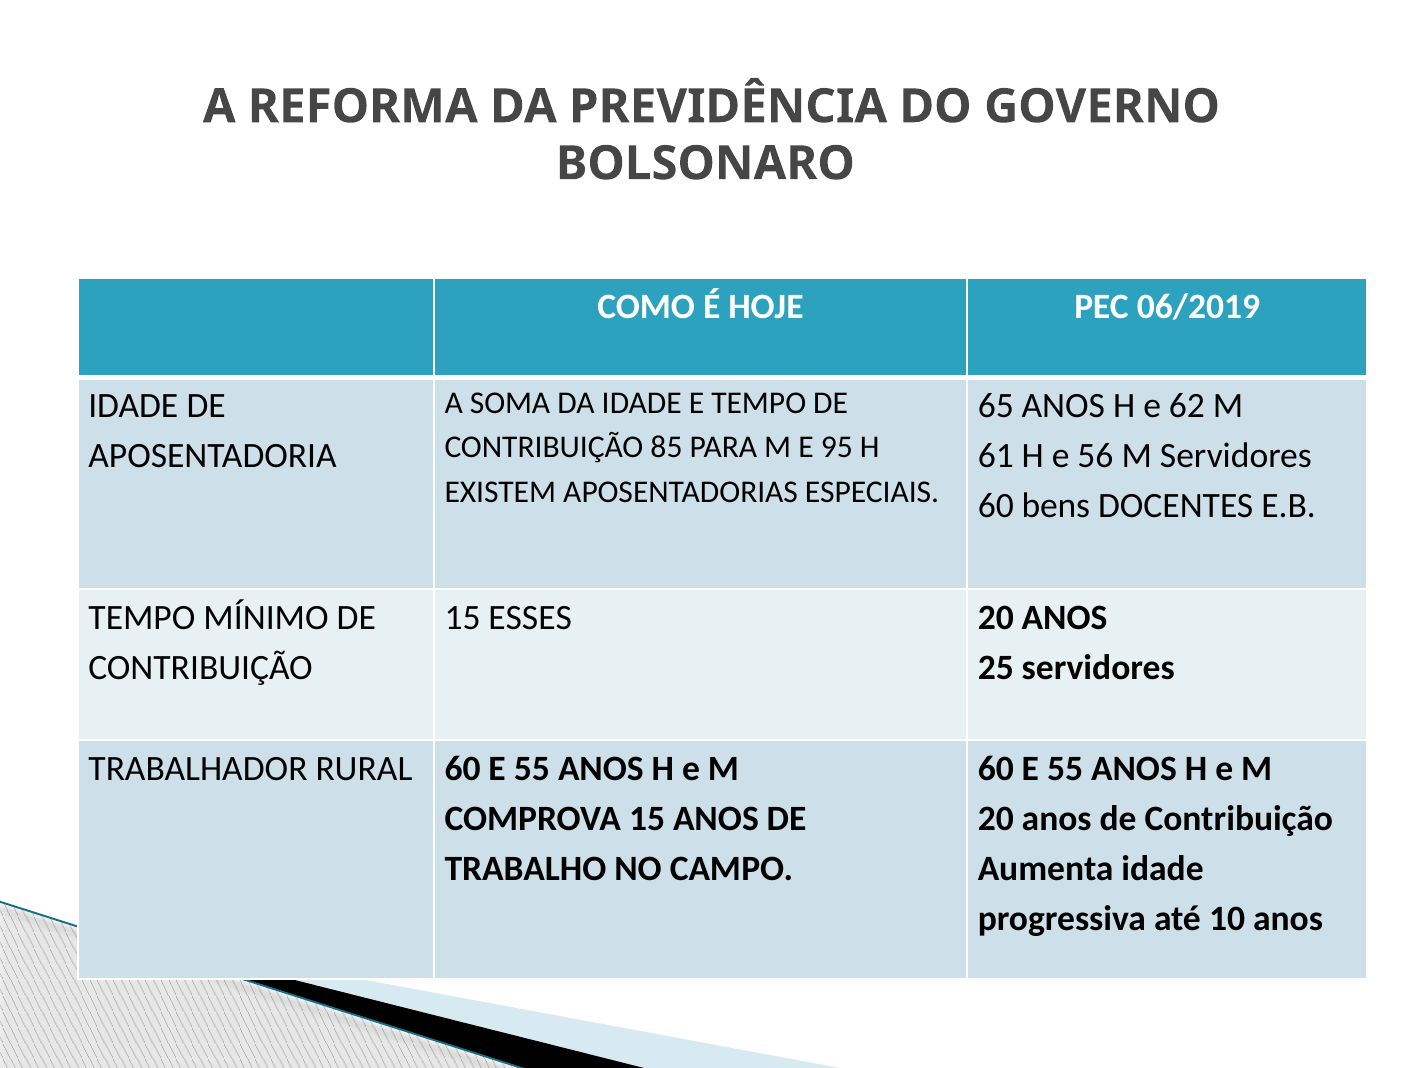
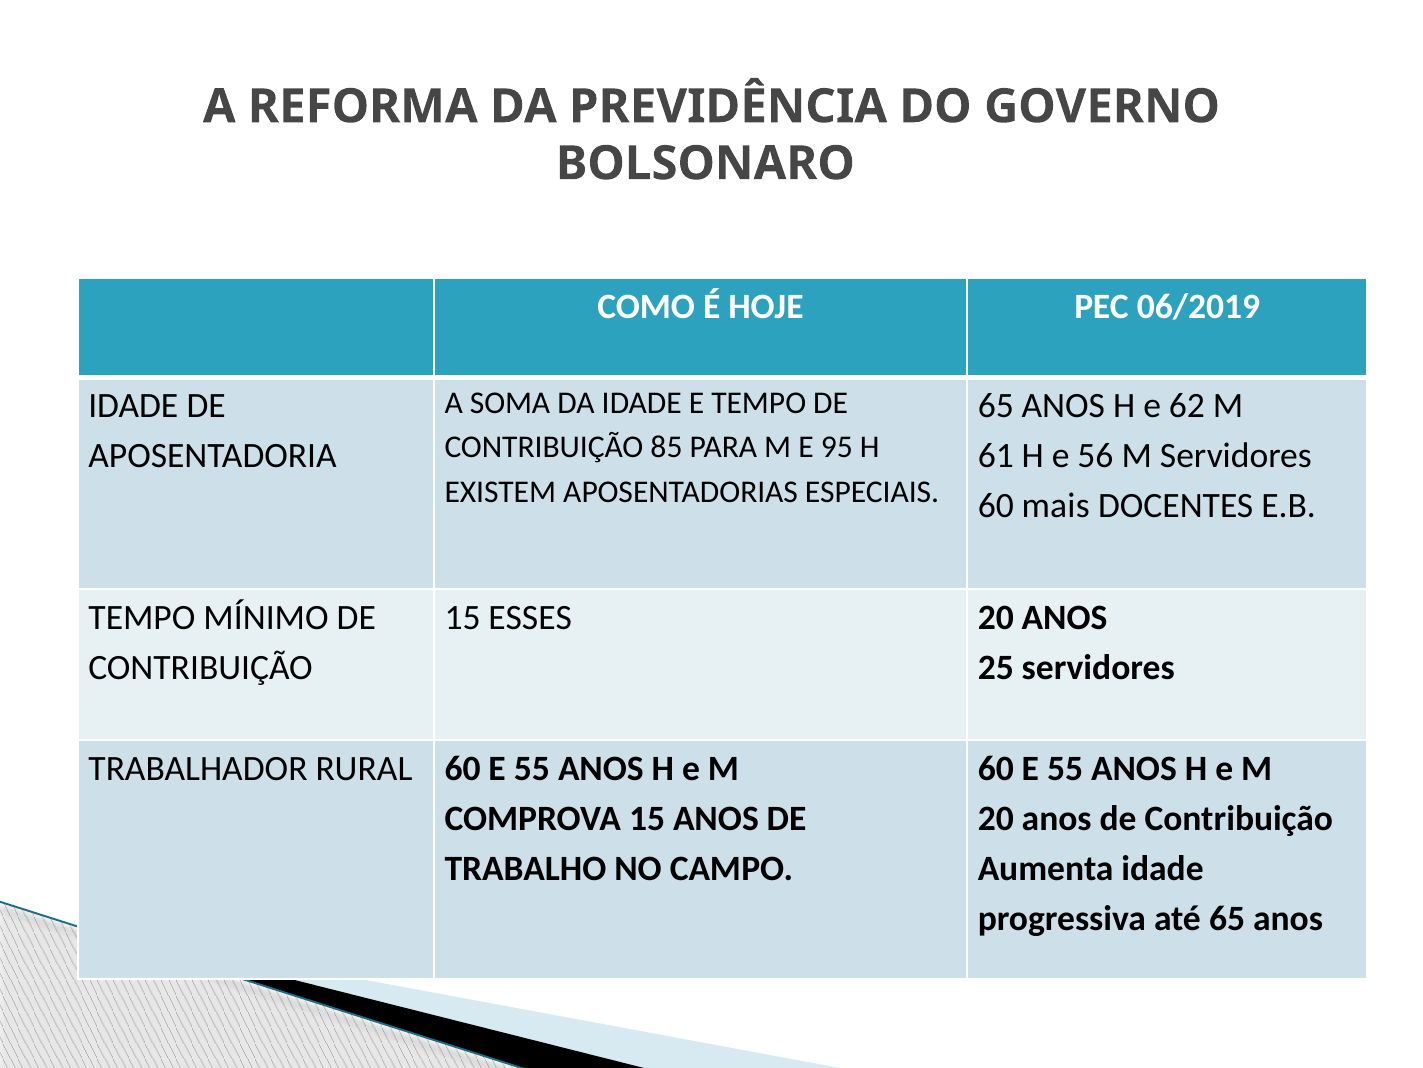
bens: bens -> mais
até 10: 10 -> 65
